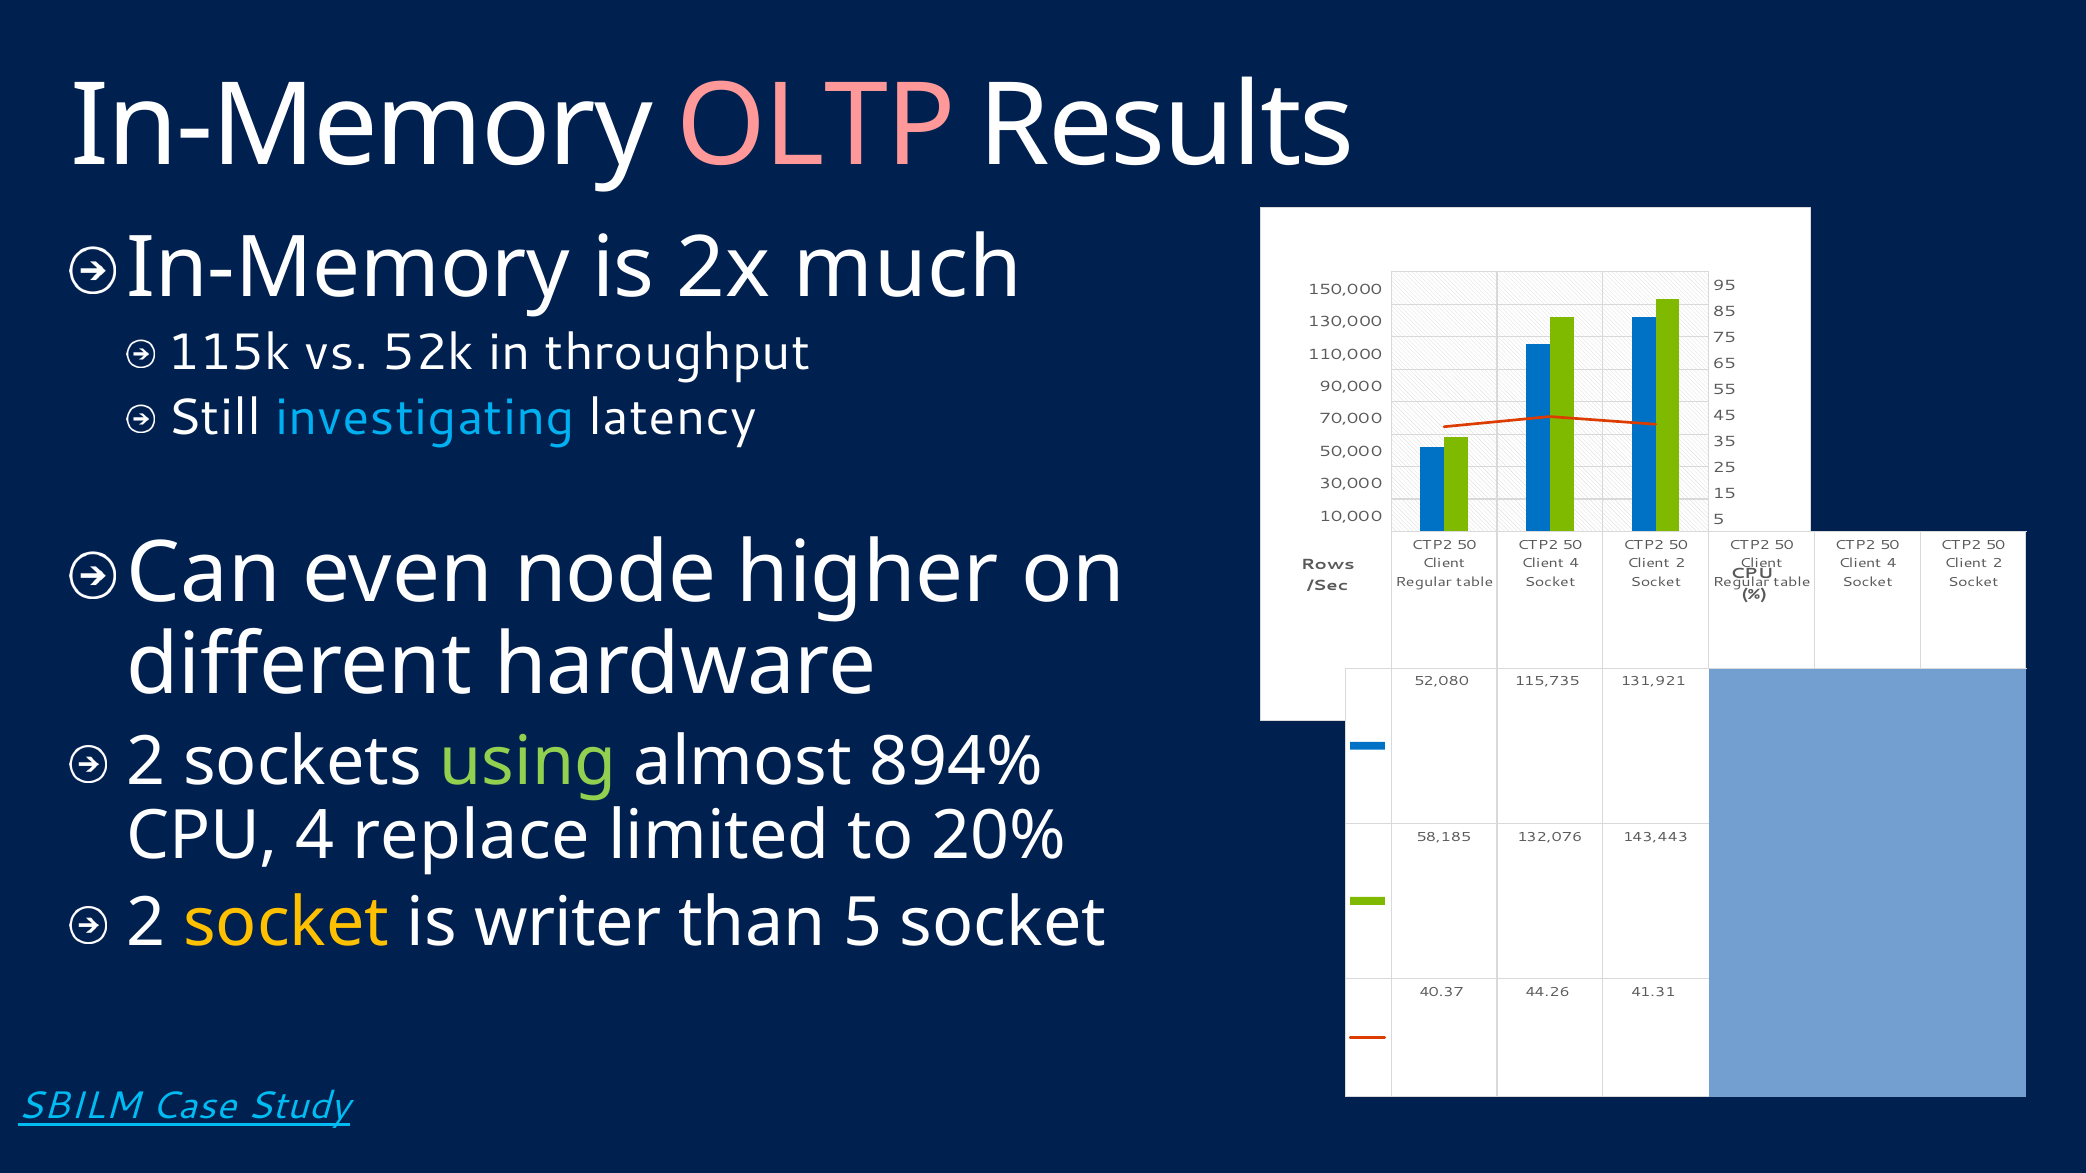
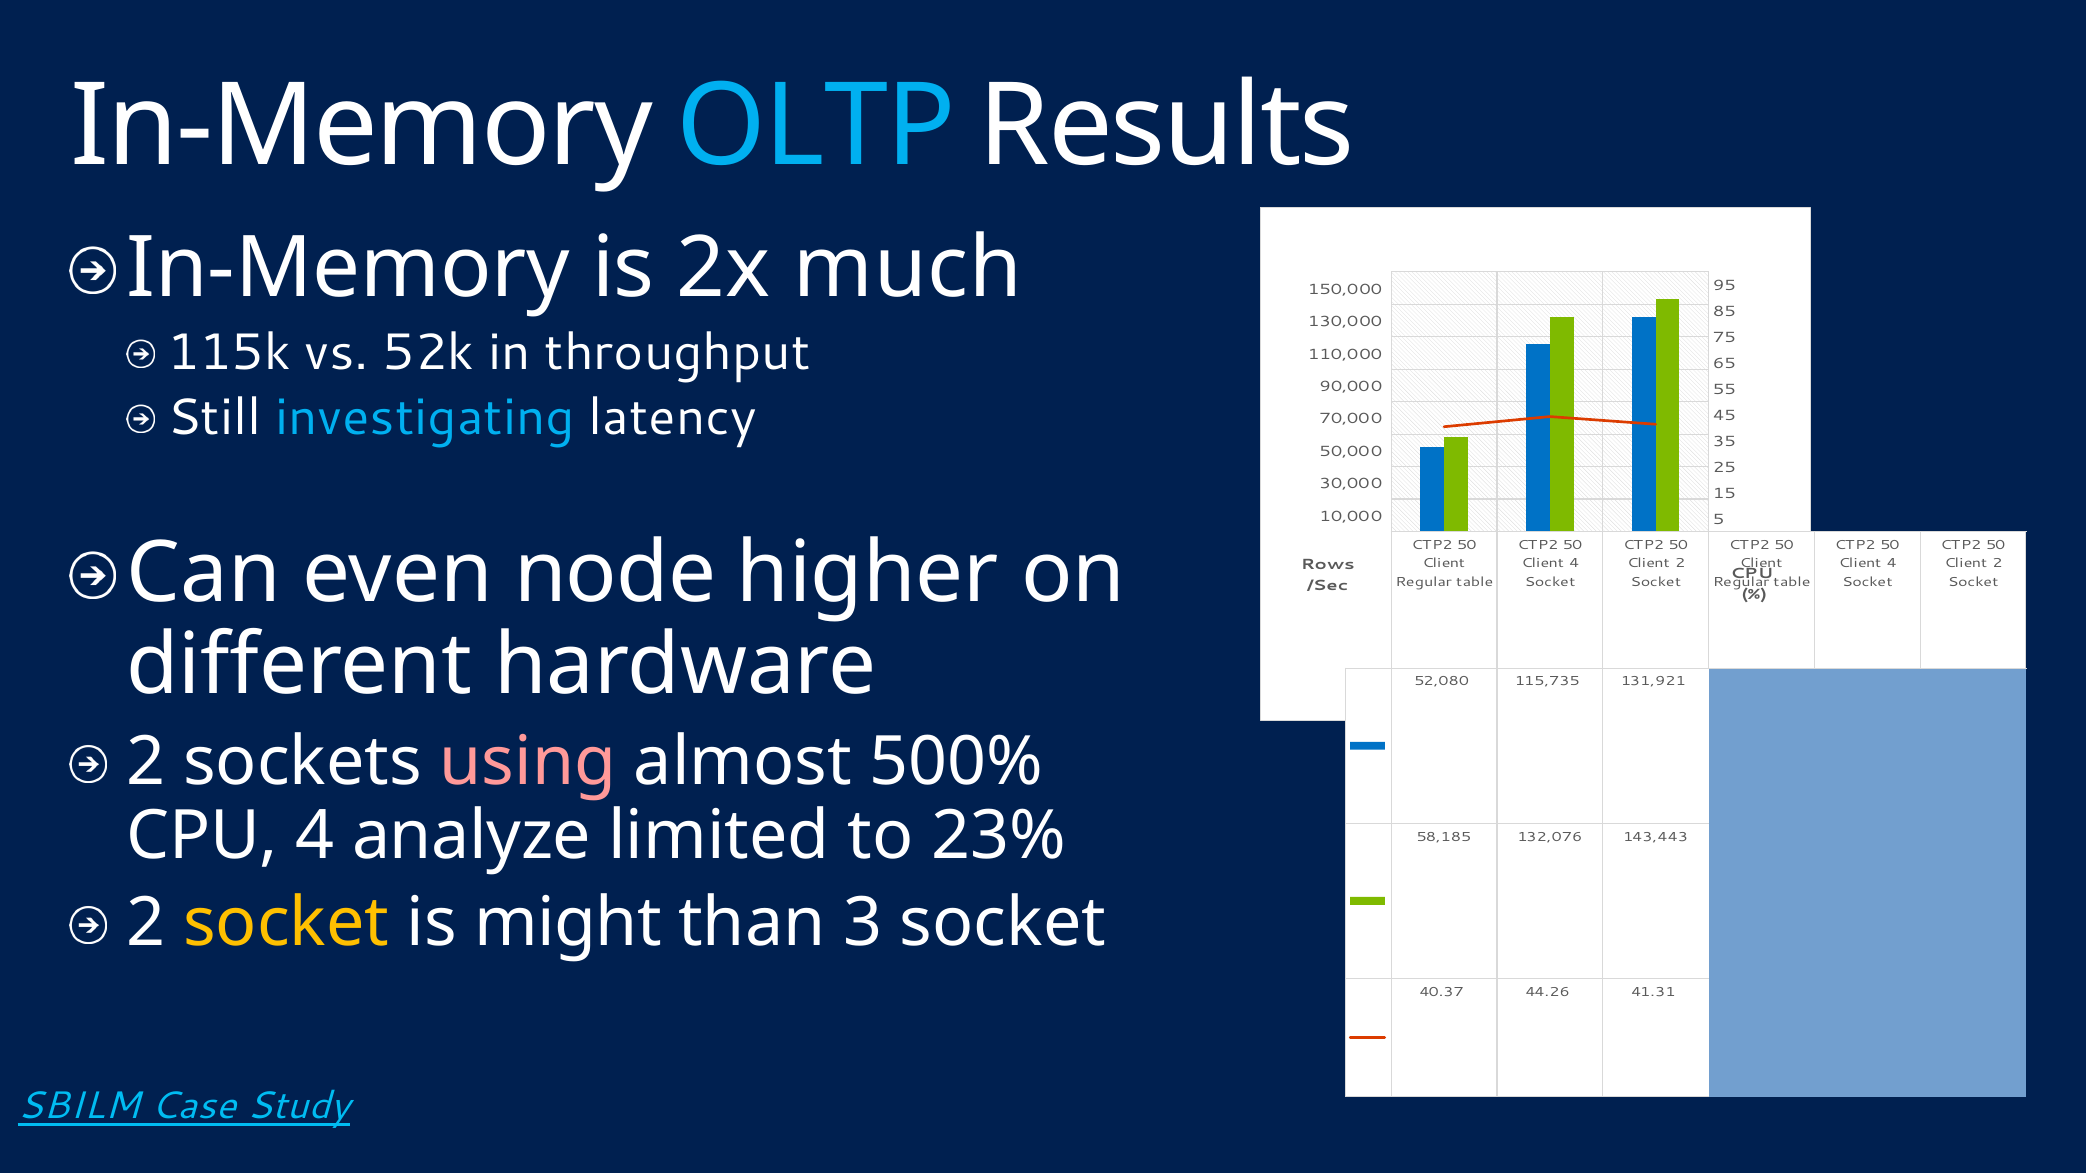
OLTP colour: pink -> light blue
using colour: light green -> pink
894%: 894% -> 500%
replace: replace -> analyze
20%: 20% -> 23%
writer: writer -> might
than 5: 5 -> 3
